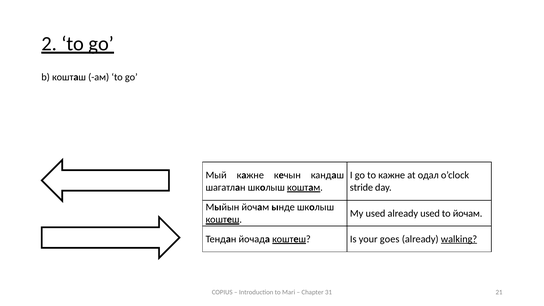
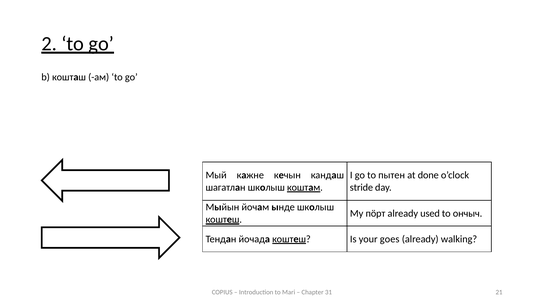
to кажне: кажне -> пытен
одал: одал -> done
My used: used -> пӧрт
to йочам: йочам -> ончыч
walking underline: present -> none
